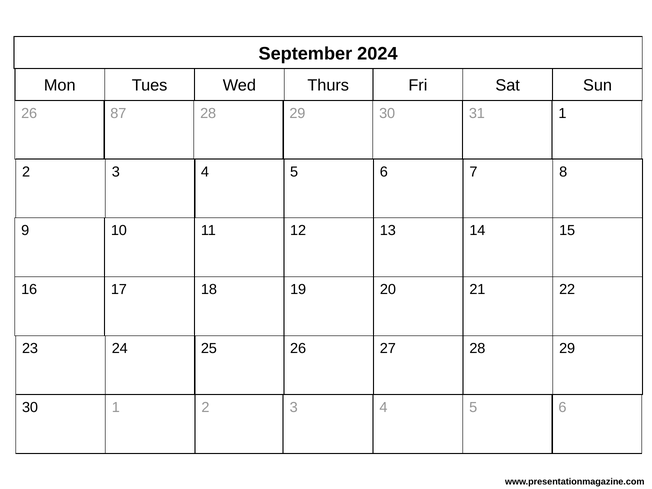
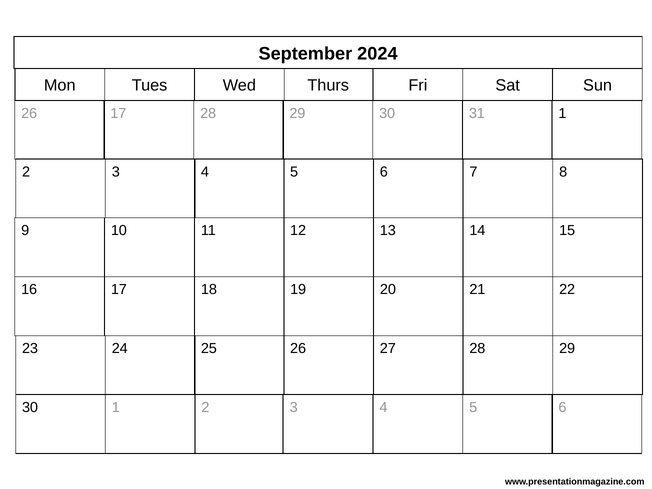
26 87: 87 -> 17
